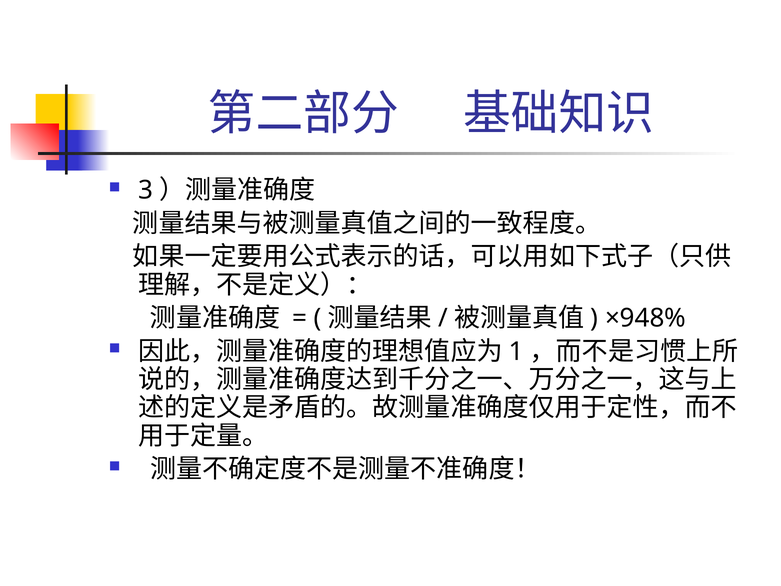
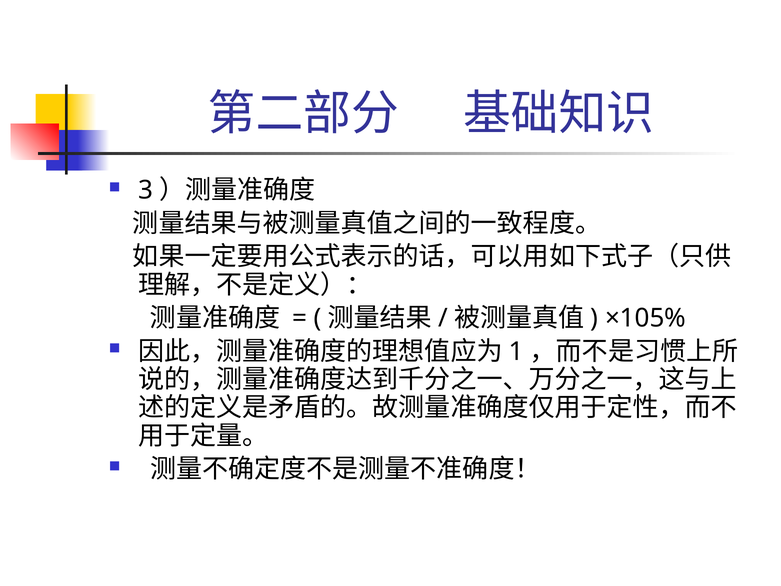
×948%: ×948% -> ×105%
